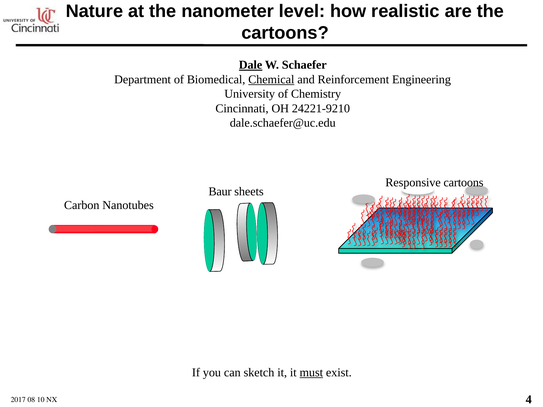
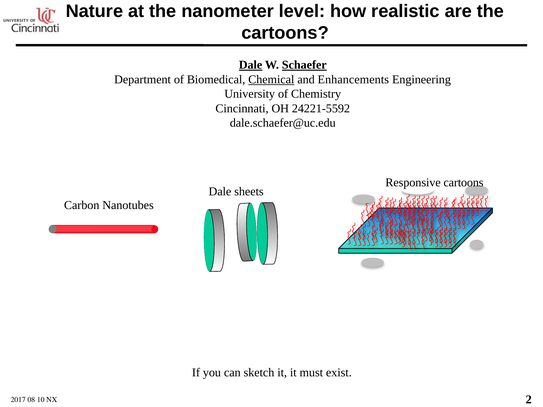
Schaefer underline: none -> present
Reinforcement: Reinforcement -> Enhancements
24221-9210: 24221-9210 -> 24221-5592
Baur at (220, 192): Baur -> Dale
must underline: present -> none
4: 4 -> 2
